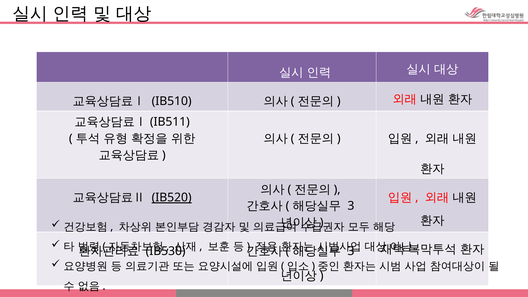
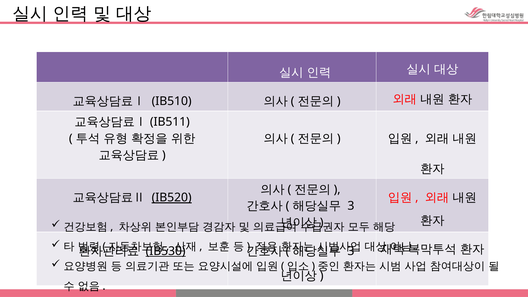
IB530 underline: none -> present
